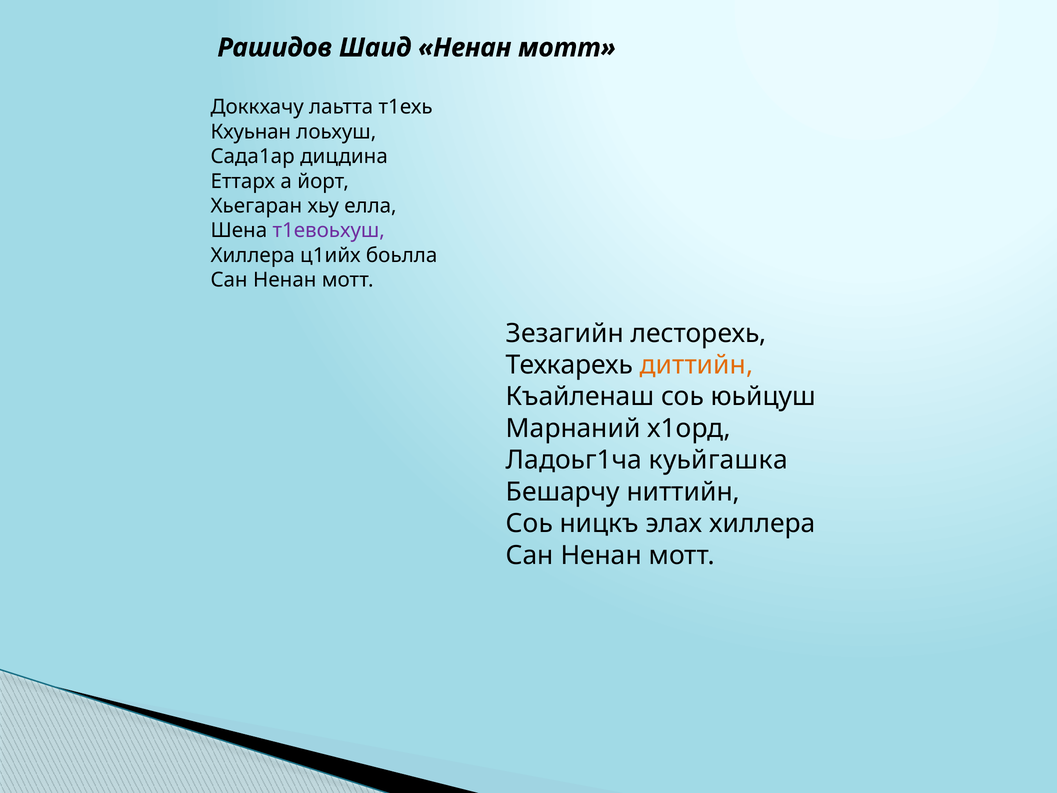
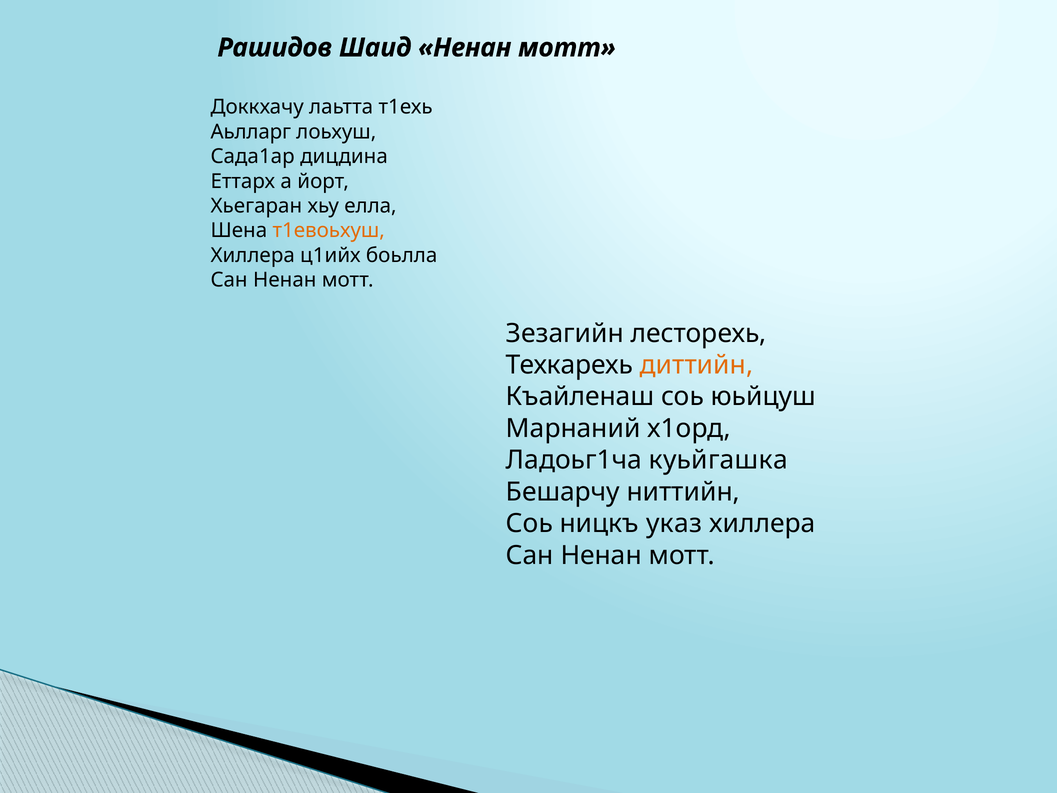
Кхуьнан: Кхуьнан -> Аьлларг
т1евоьхуш colour: purple -> orange
элах: элах -> указ
